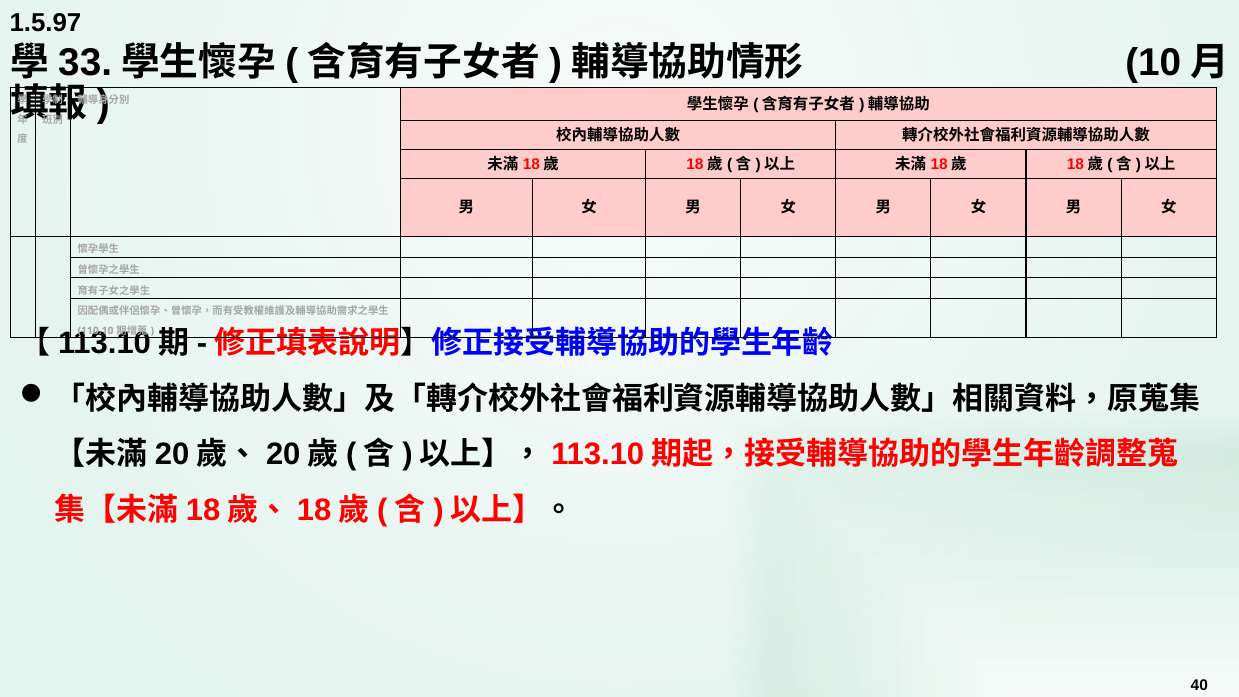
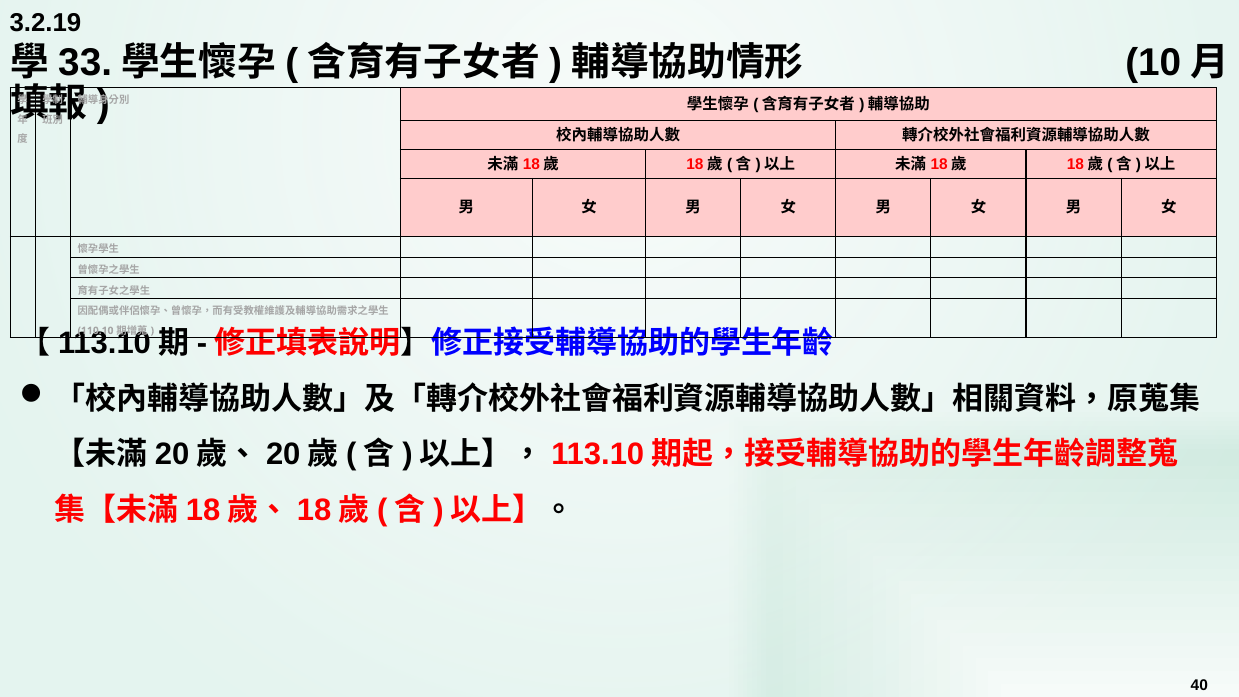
1.5.97: 1.5.97 -> 3.2.19
